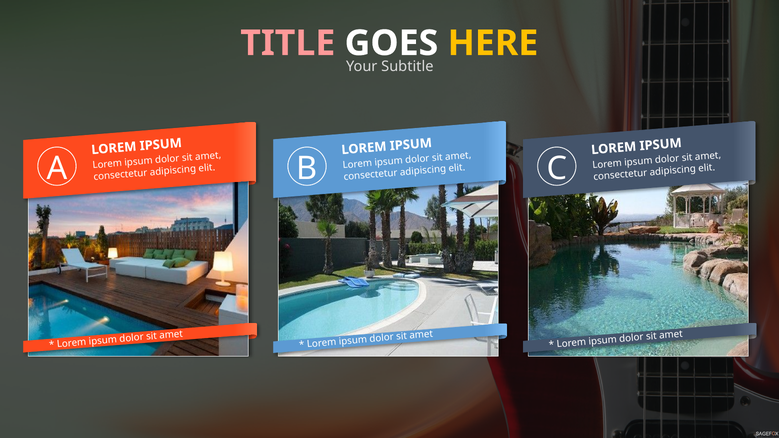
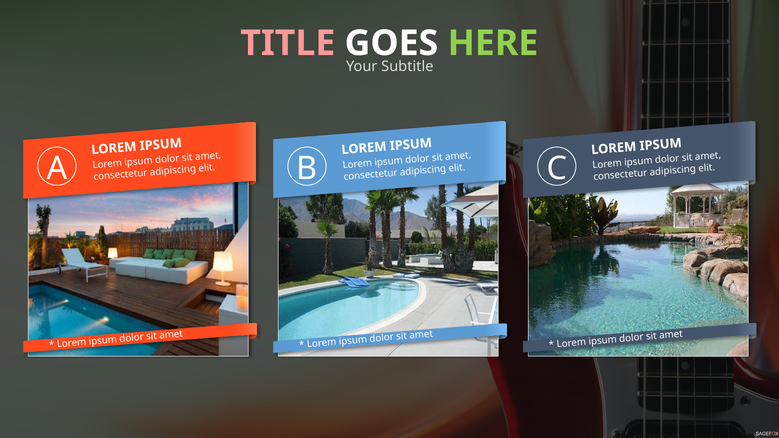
HERE colour: yellow -> light green
